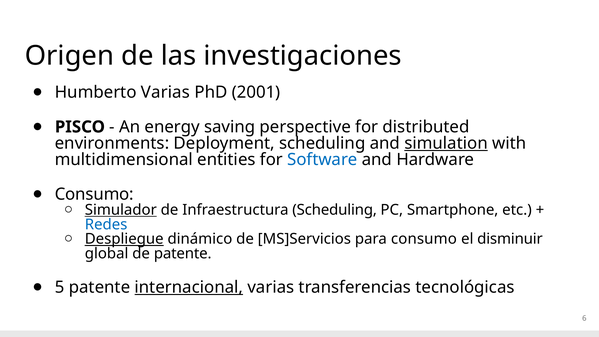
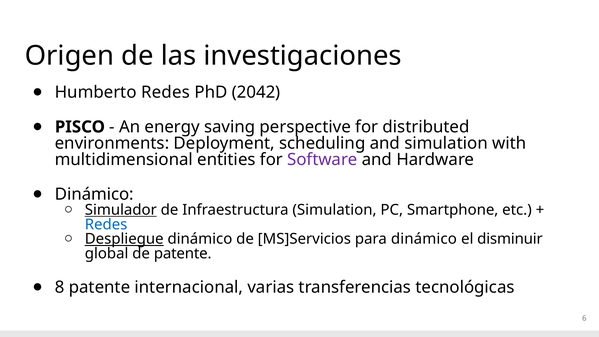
Humberto Varias: Varias -> Redes
2001: 2001 -> 2042
simulation at (446, 143) underline: present -> none
Software colour: blue -> purple
Consumo at (94, 194): Consumo -> Dinámico
Infraestructura Scheduling: Scheduling -> Simulation
para consumo: consumo -> dinámico
5: 5 -> 8
internacional underline: present -> none
